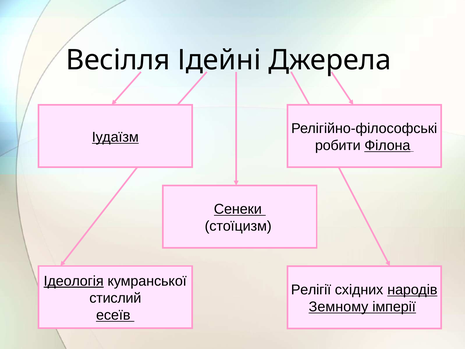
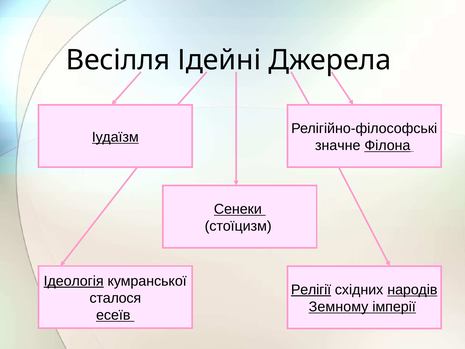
робити: робити -> значне
Релігії underline: none -> present
стислий: стислий -> сталося
